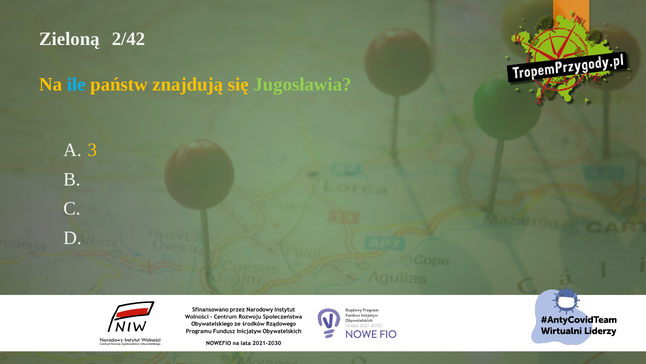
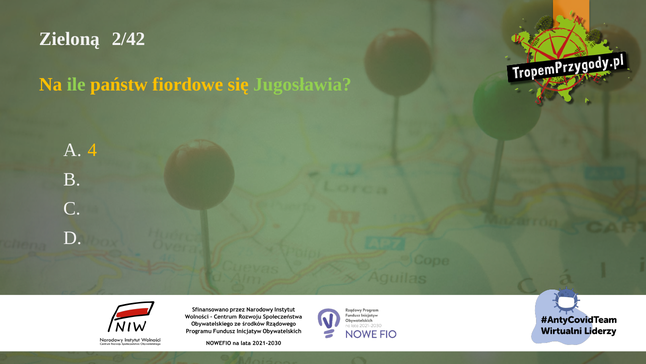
ile colour: light blue -> light green
znajdują: znajdują -> fiordowe
3: 3 -> 4
